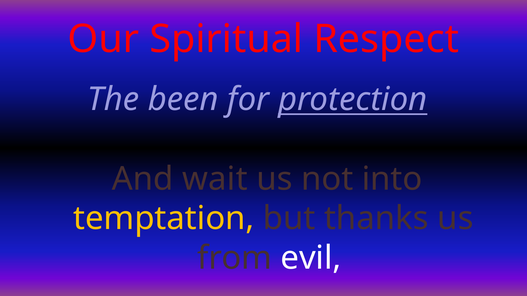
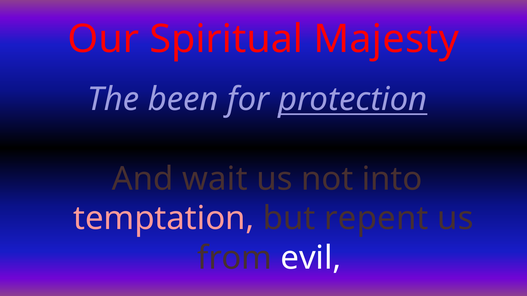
Respect: Respect -> Majesty
temptation colour: yellow -> pink
thanks: thanks -> repent
